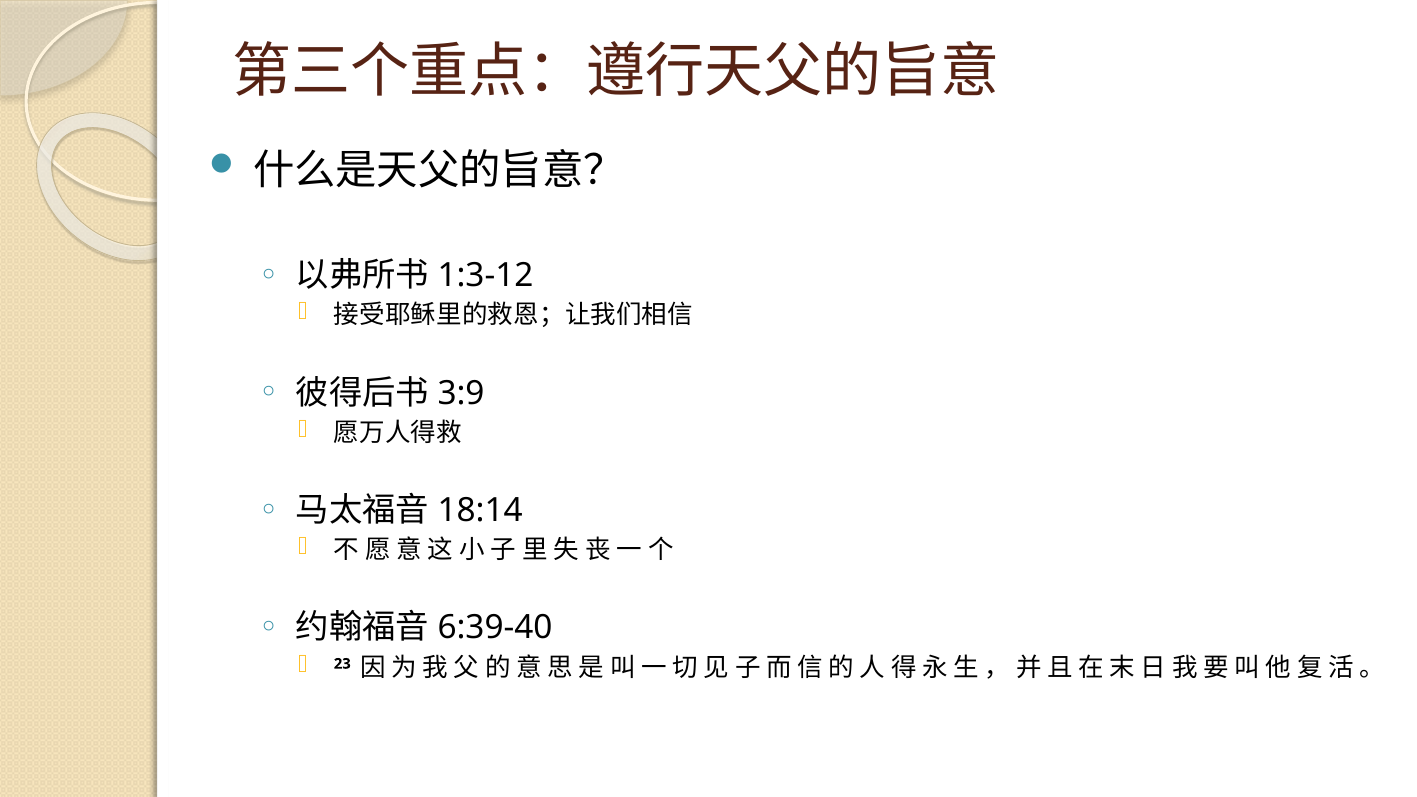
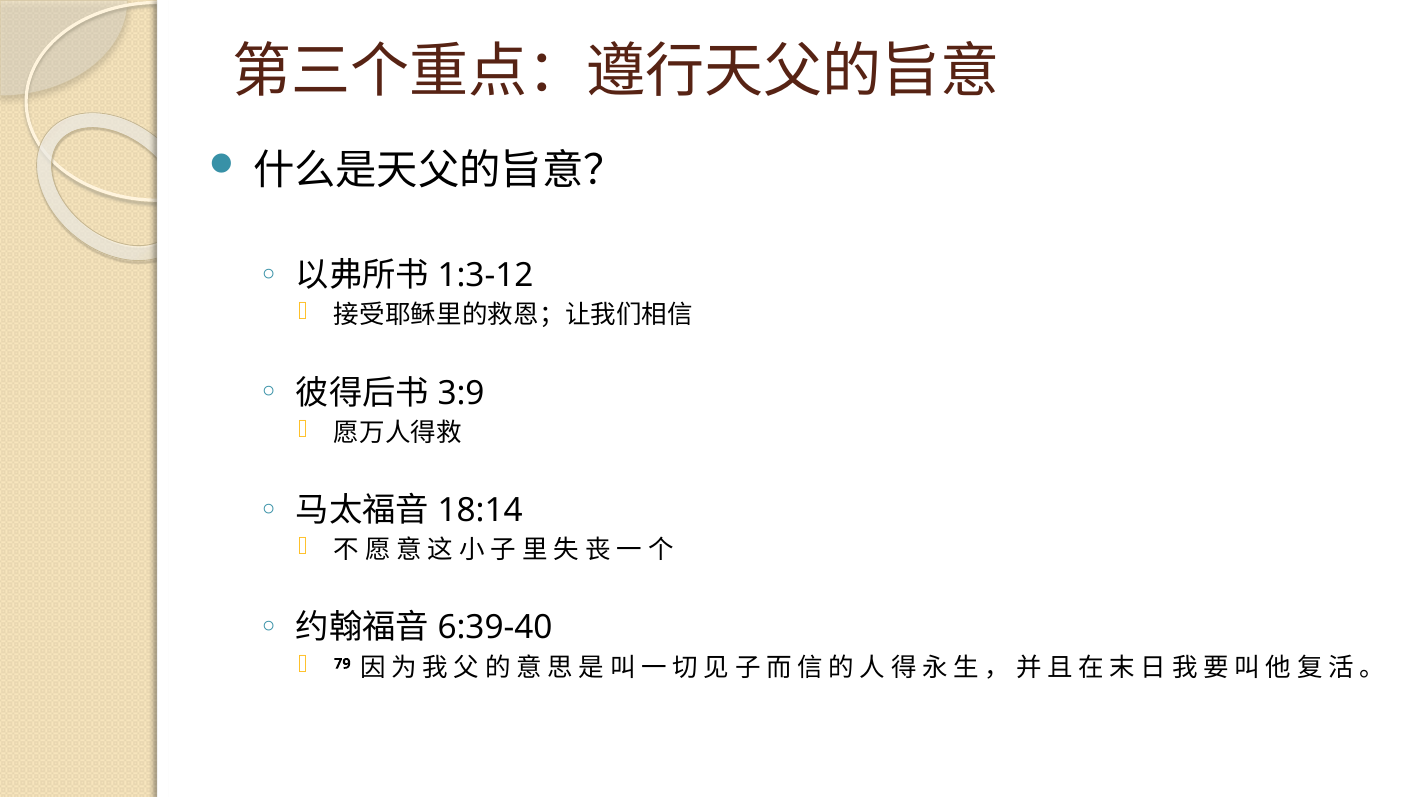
23: 23 -> 79
